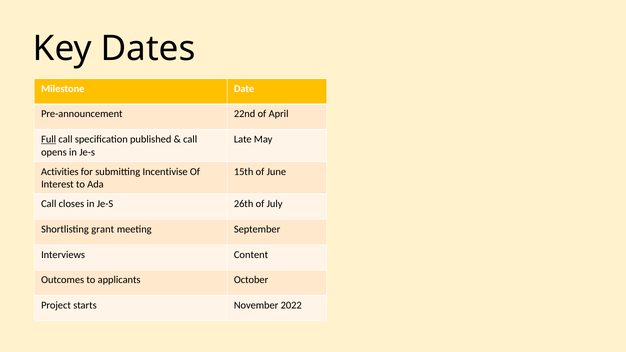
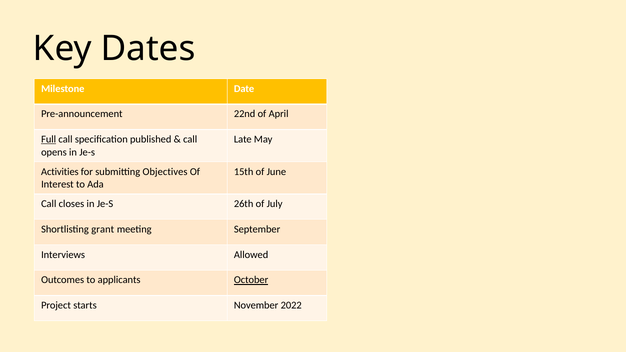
Incentivise: Incentivise -> Objectives
Content: Content -> Allowed
October underline: none -> present
